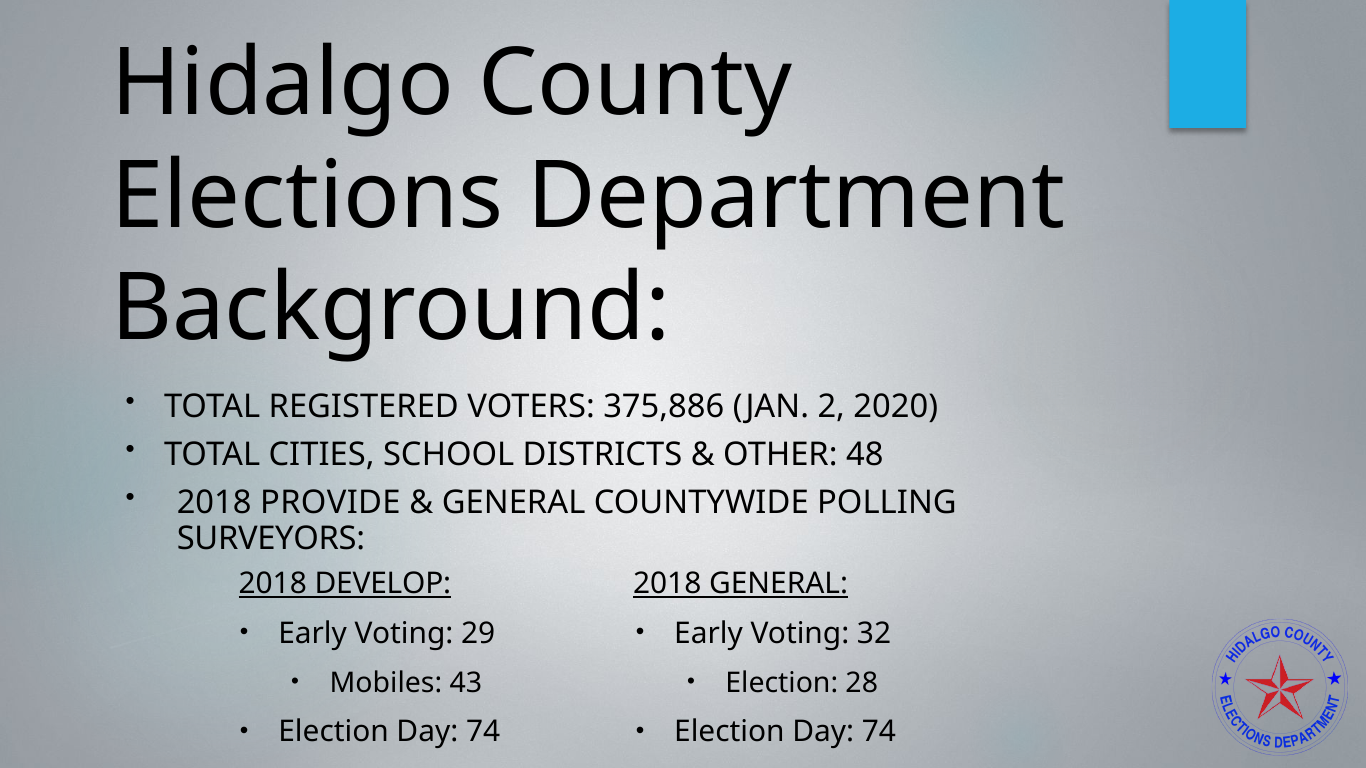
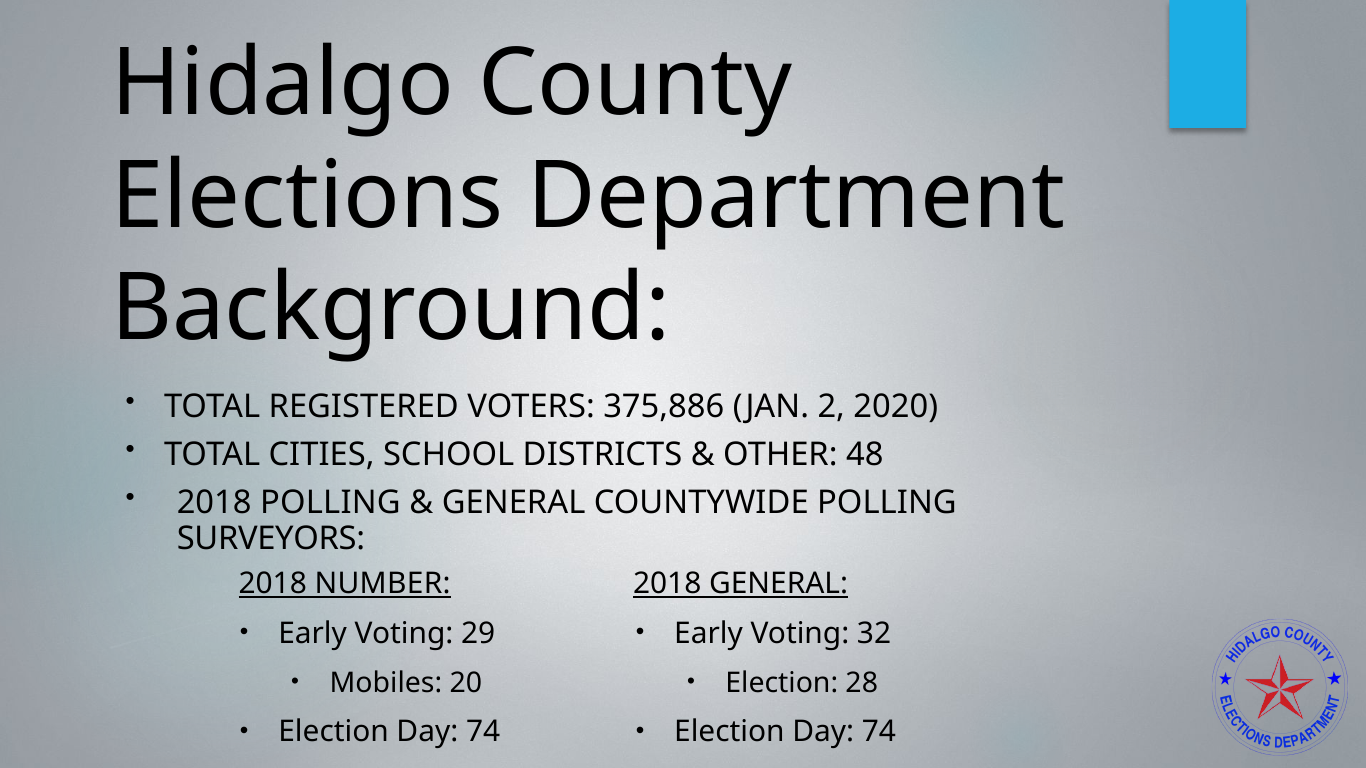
2018 PROVIDE: PROVIDE -> POLLING
DEVELOP: DEVELOP -> NUMBER
43: 43 -> 20
